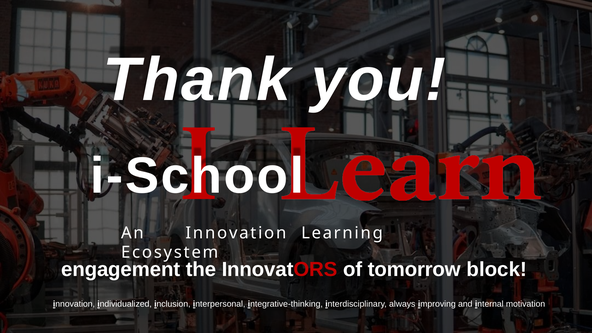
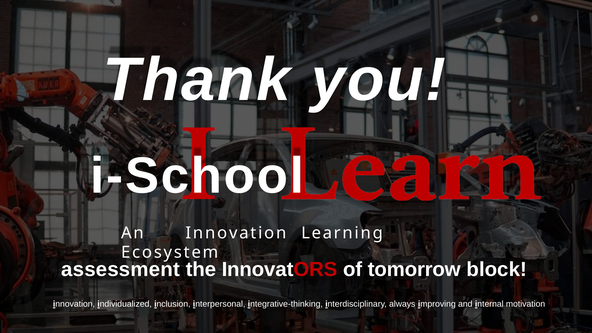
engagement: engagement -> assessment
